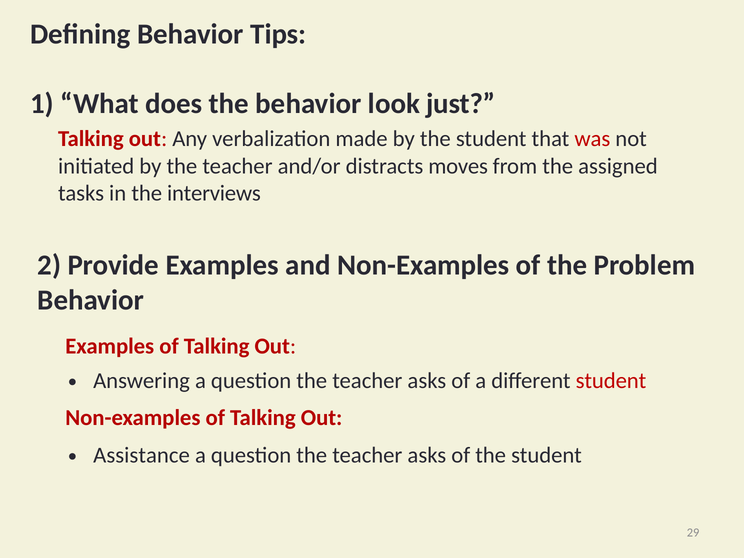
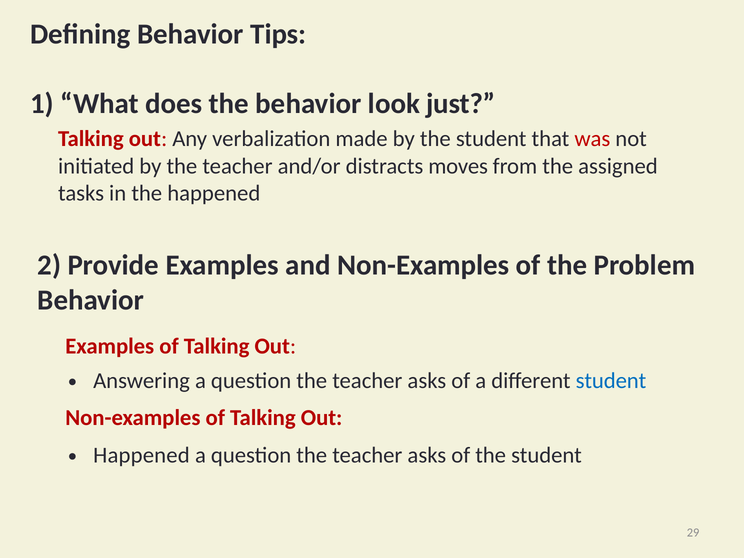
the interviews: interviews -> happened
student at (611, 381) colour: red -> blue
Assistance at (142, 455): Assistance -> Happened
